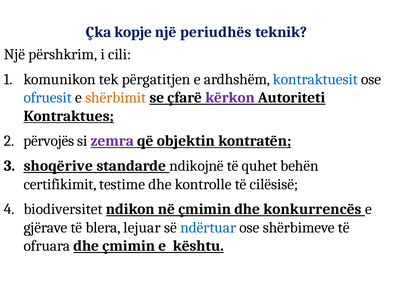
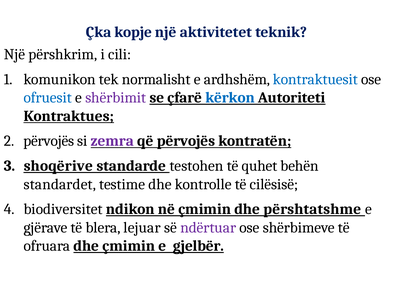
periudhës: periudhës -> aktivitetet
përgatitjen: përgatitjen -> normalisht
shërbimit colour: orange -> purple
kërkon colour: purple -> blue
që objektin: objektin -> përvojës
ndikojnë: ndikojnë -> testohen
certifikimit: certifikimit -> standardet
konkurrencës: konkurrencës -> përshtatshme
ndërtuar colour: blue -> purple
kështu: kështu -> gjelbër
